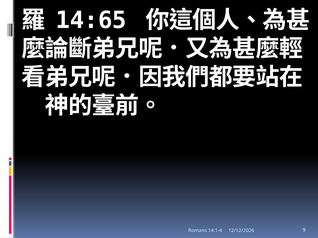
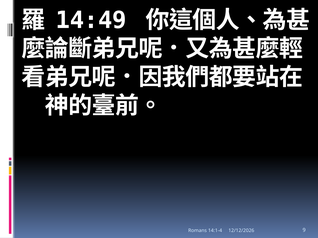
14:65: 14:65 -> 14:49
